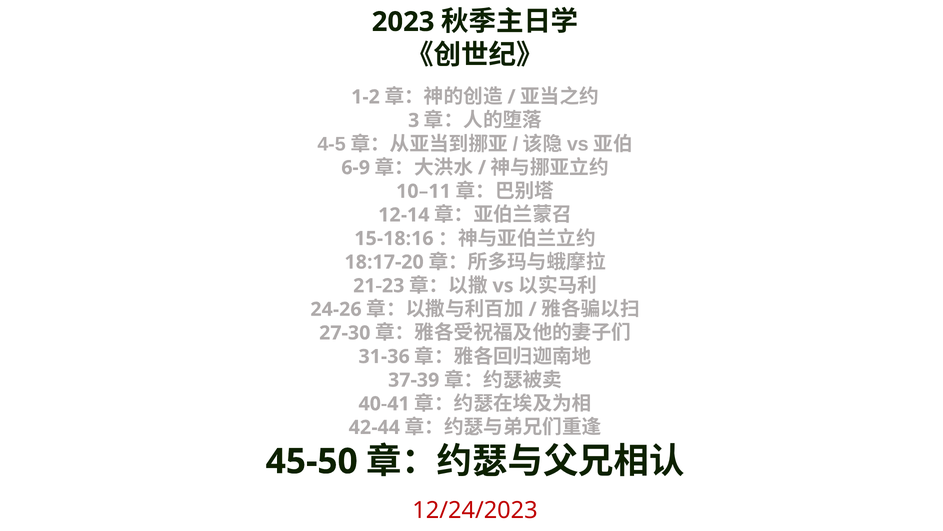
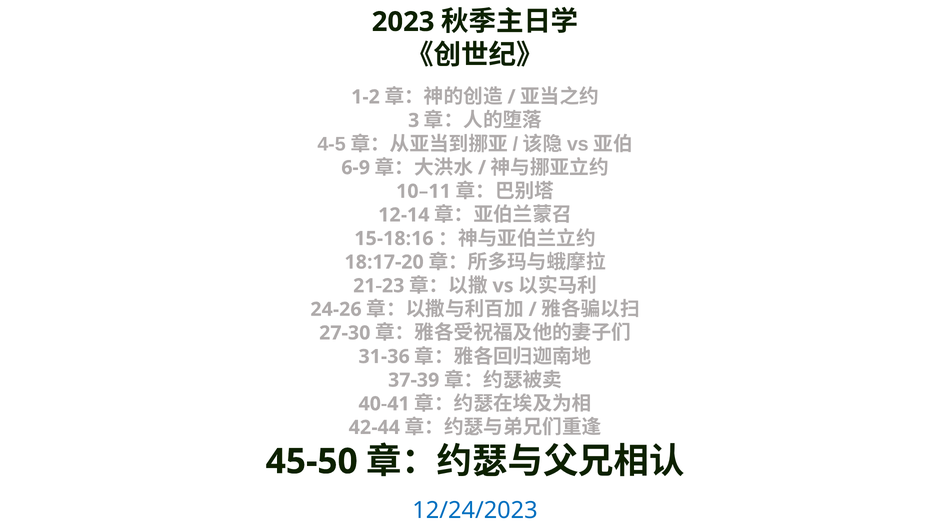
12/24/2023 colour: red -> blue
